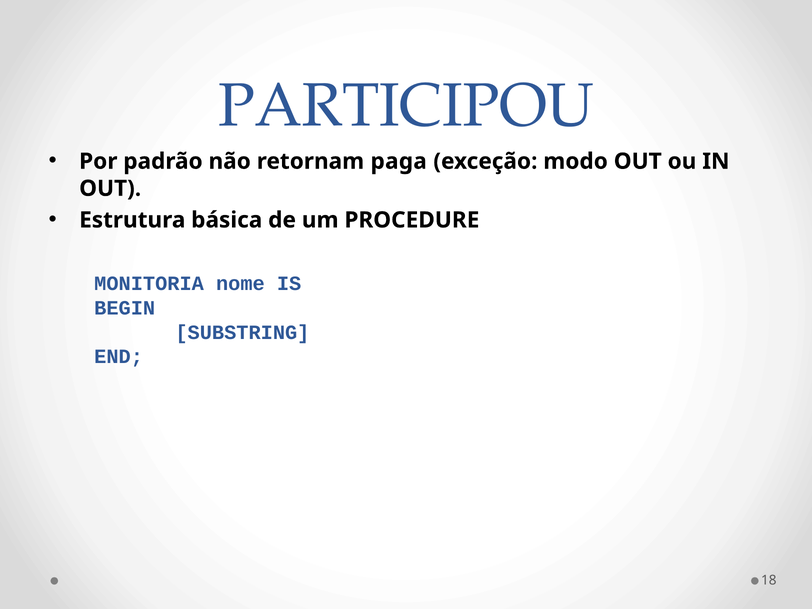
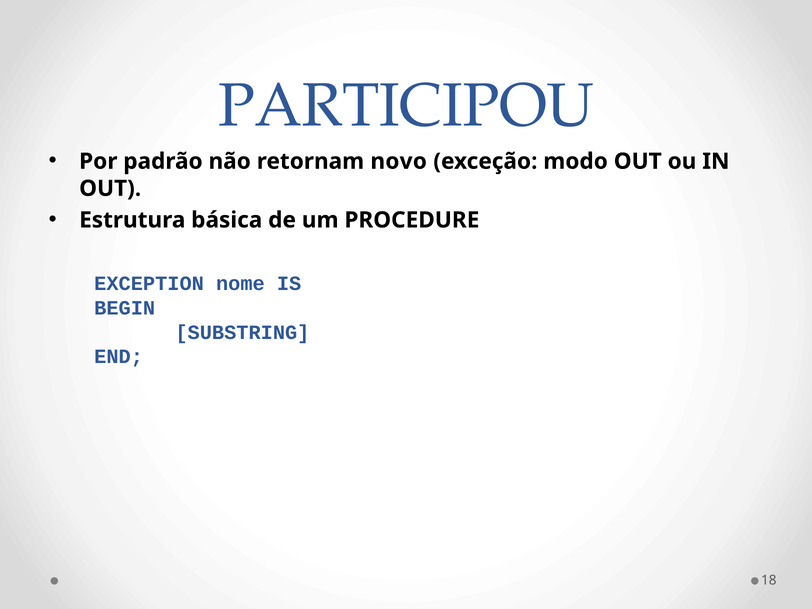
paga: paga -> novo
MONITORIA: MONITORIA -> EXCEPTION
